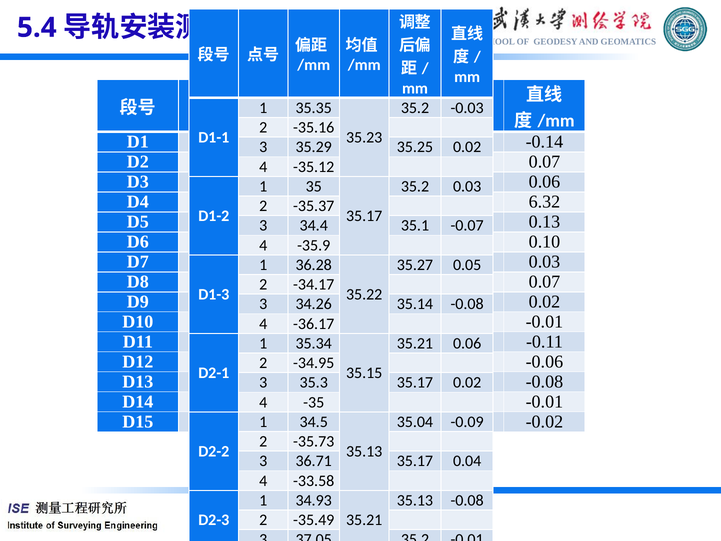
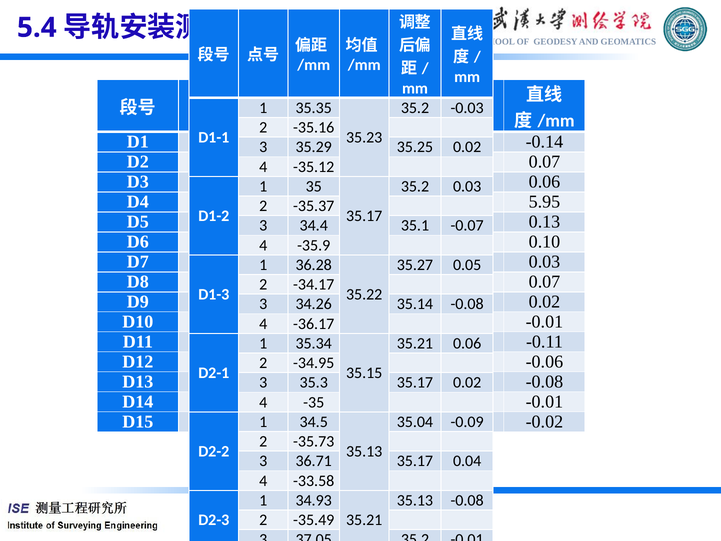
6.32: 6.32 -> 5.95
